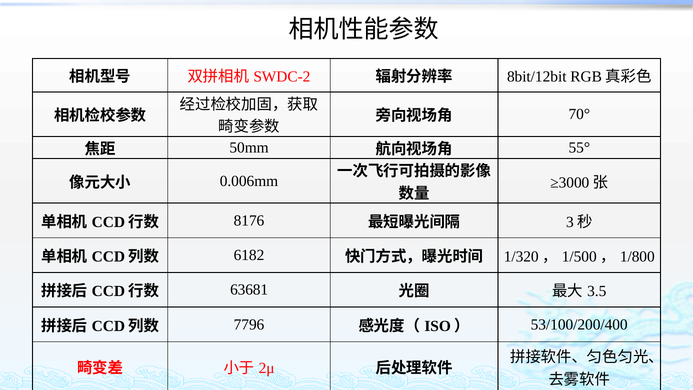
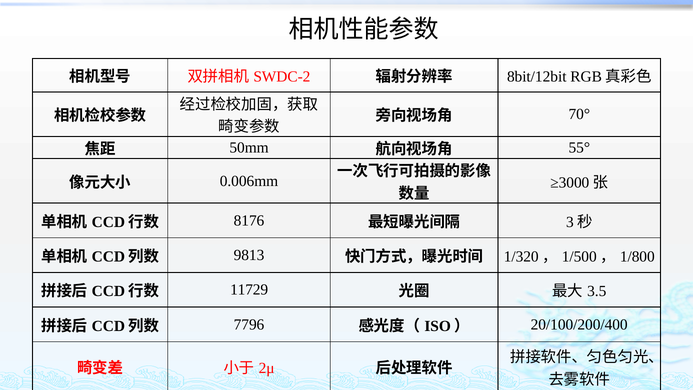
6182: 6182 -> 9813
63681: 63681 -> 11729
53/100/200/400: 53/100/200/400 -> 20/100/200/400
